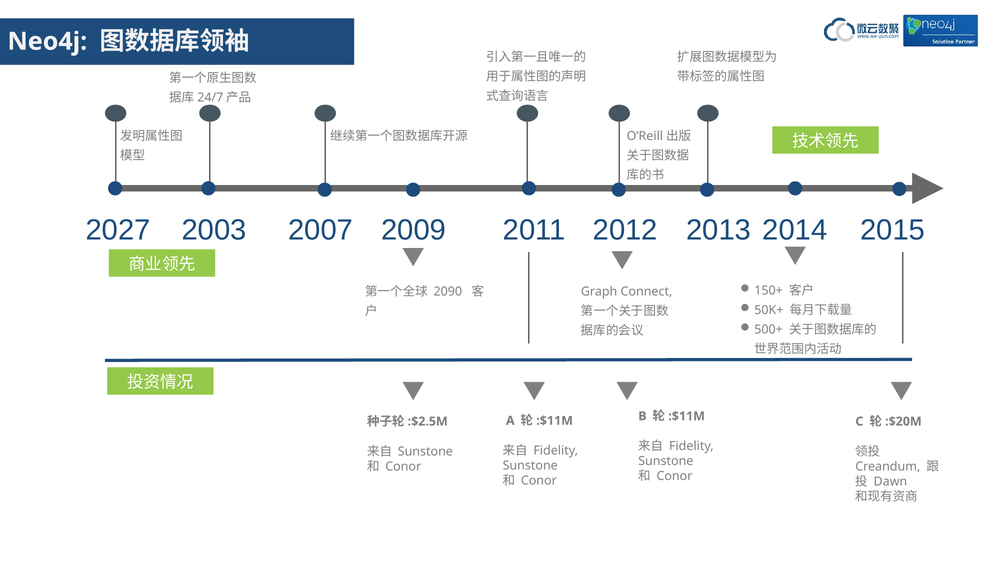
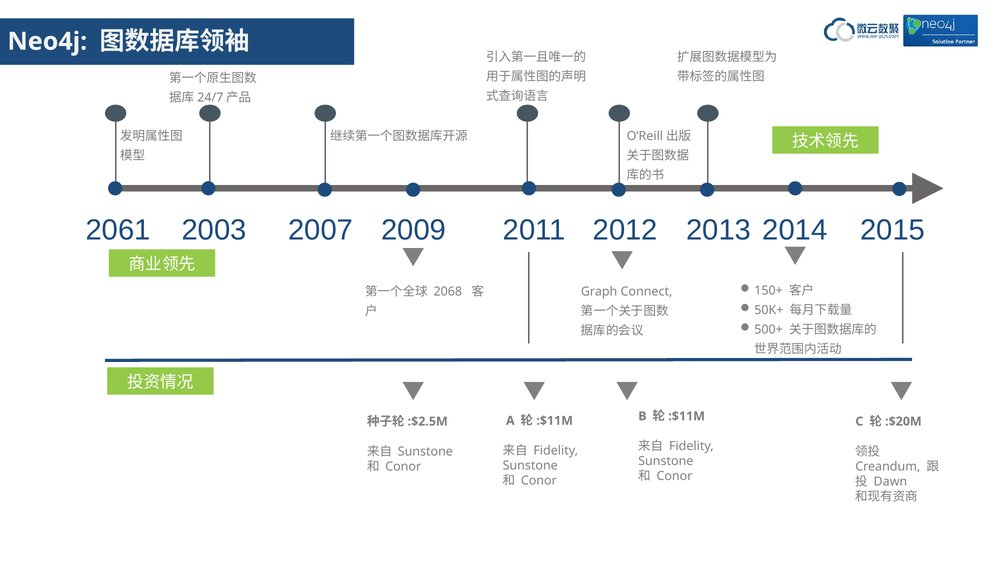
2027: 2027 -> 2061
2090: 2090 -> 2068
